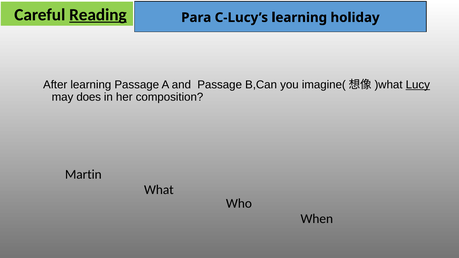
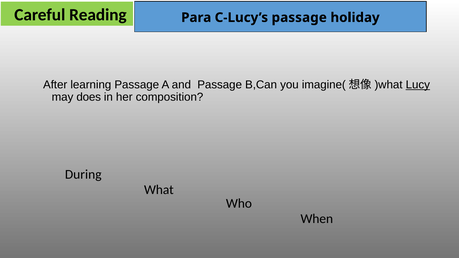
Reading underline: present -> none
C-Lucy’s learning: learning -> passage
Martin: Martin -> During
